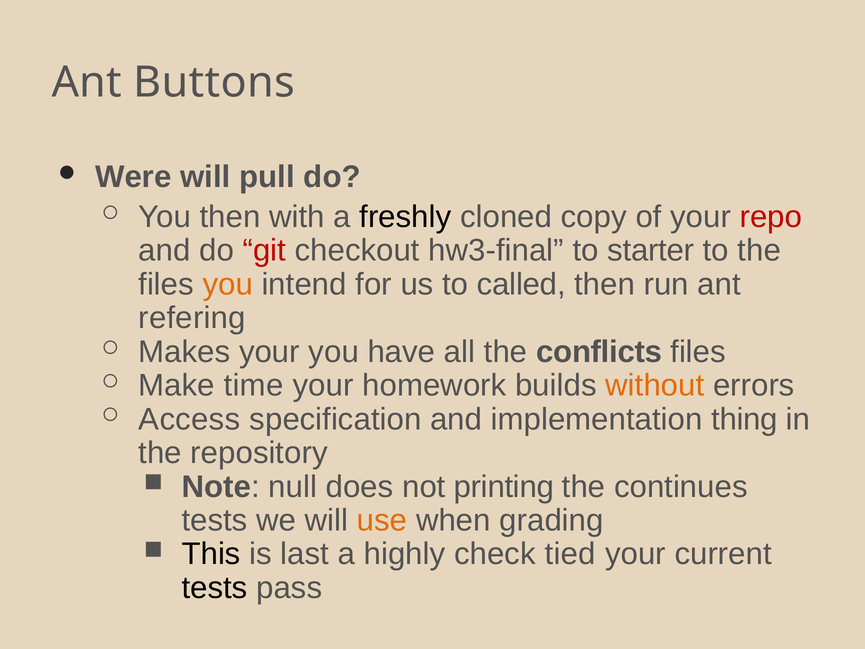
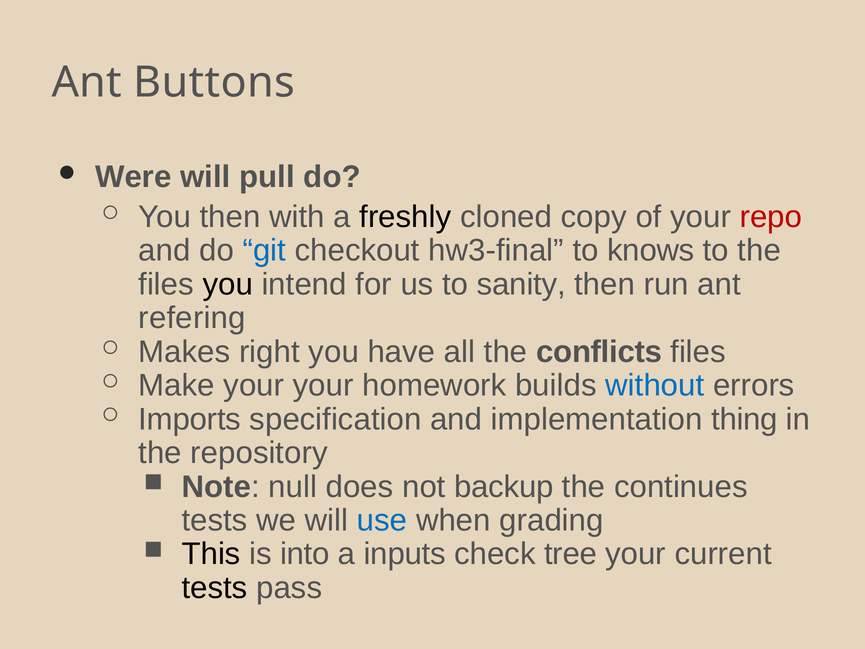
git colour: red -> blue
starter: starter -> knows
you at (228, 284) colour: orange -> black
called: called -> sanity
Makes your: your -> right
Make time: time -> your
without colour: orange -> blue
Access: Access -> Imports
printing: printing -> backup
use colour: orange -> blue
last: last -> into
highly: highly -> inputs
tied: tied -> tree
